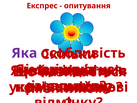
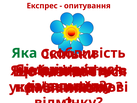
Яка colour: purple -> green
